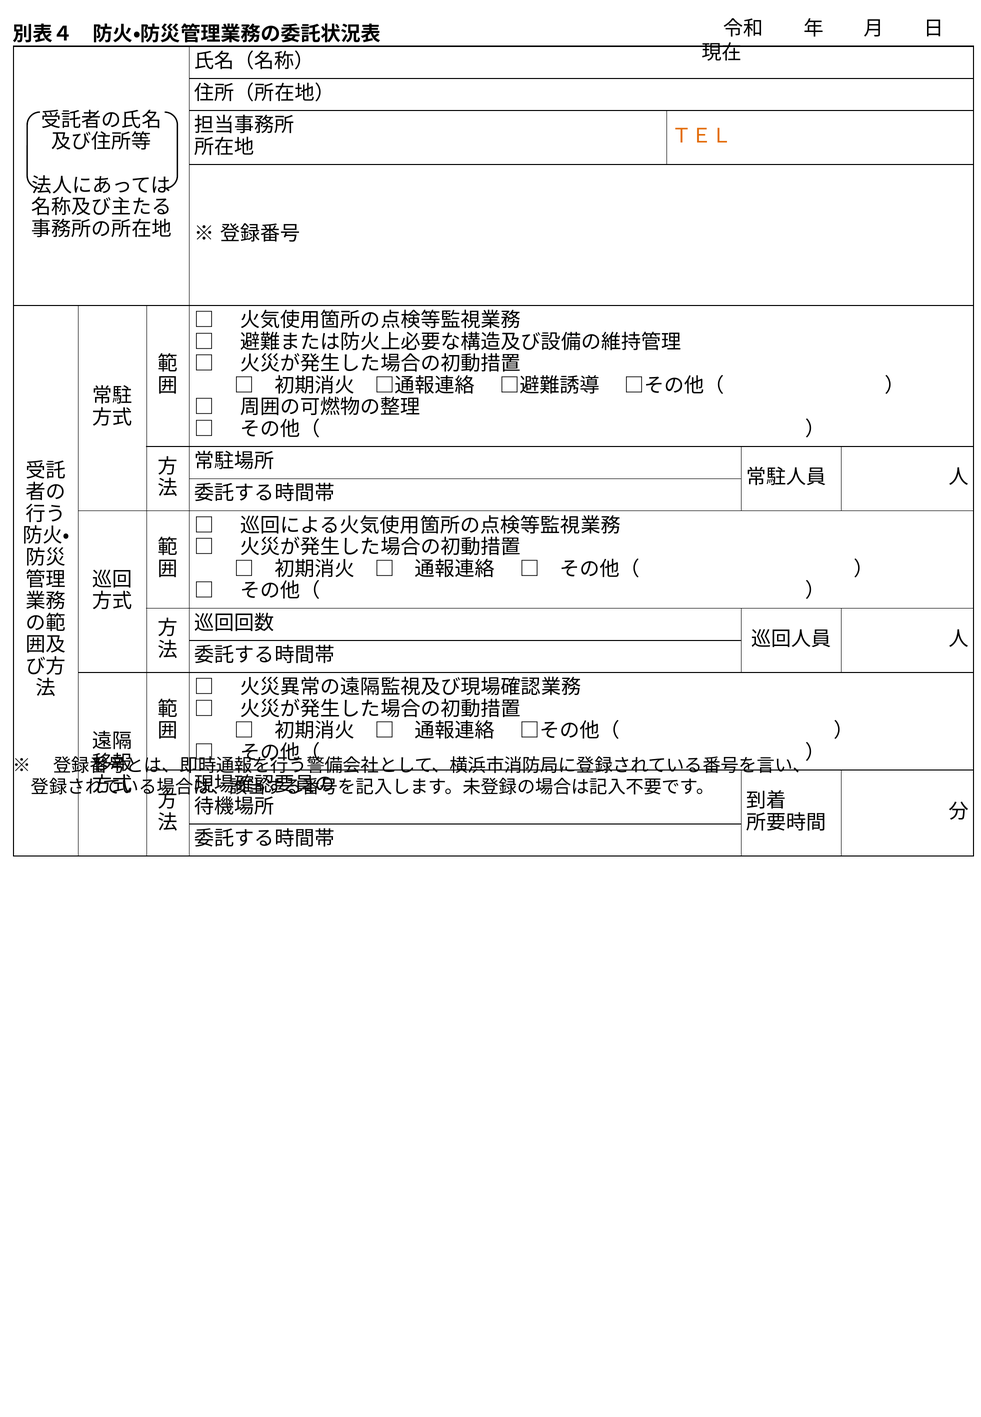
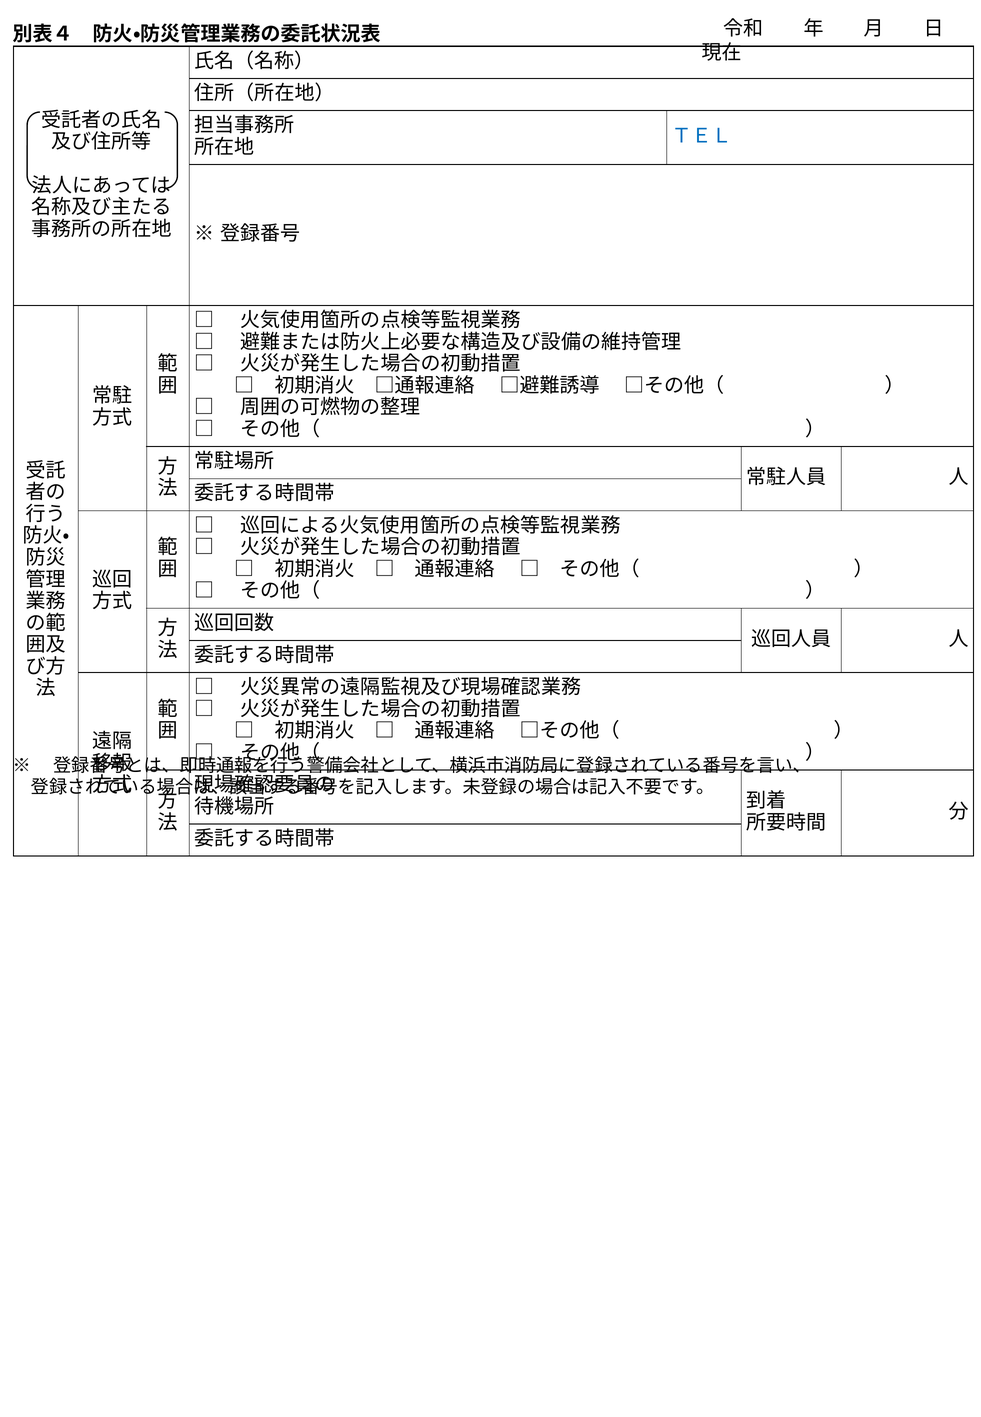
ＴＥＬ colour: orange -> blue
